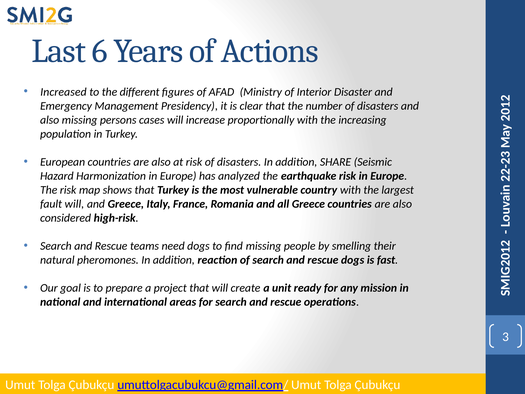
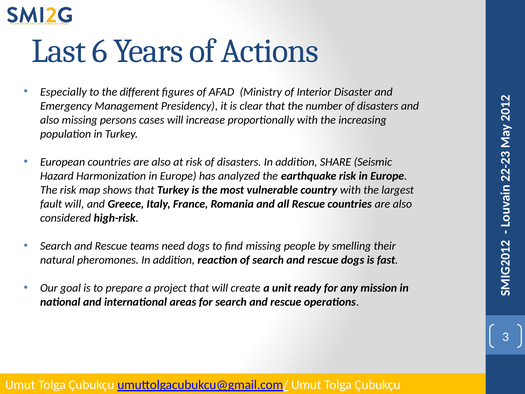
Increased: Increased -> Especially
all Greece: Greece -> Rescue
